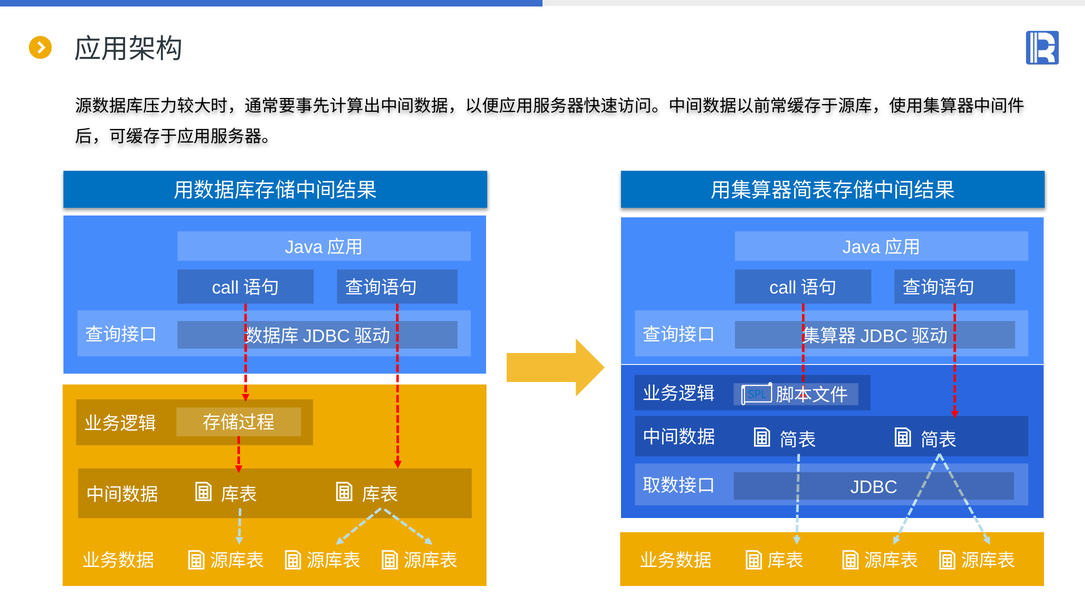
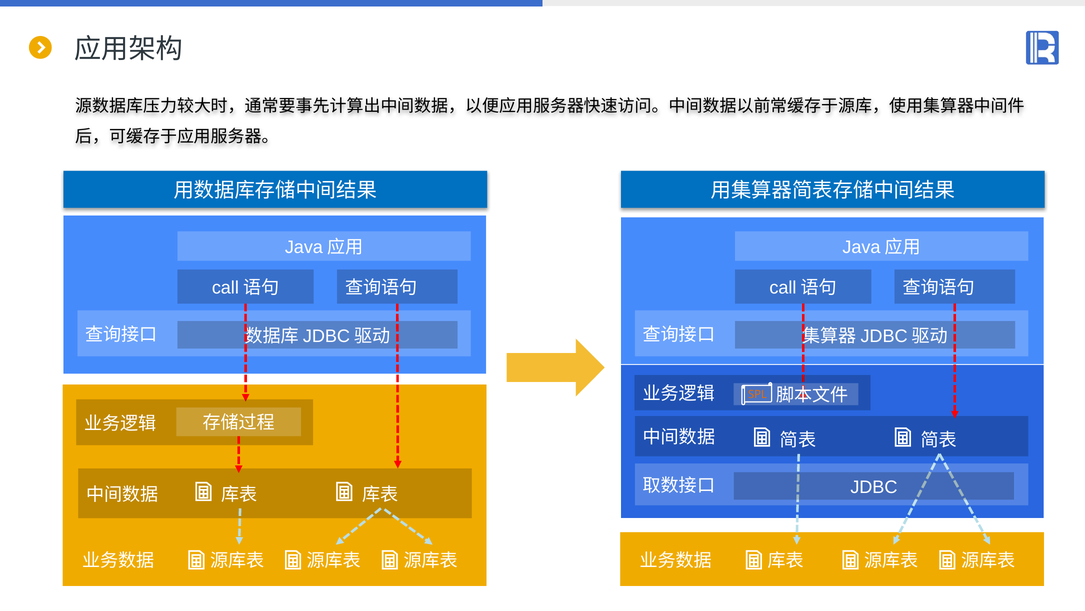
SPL colour: blue -> orange
